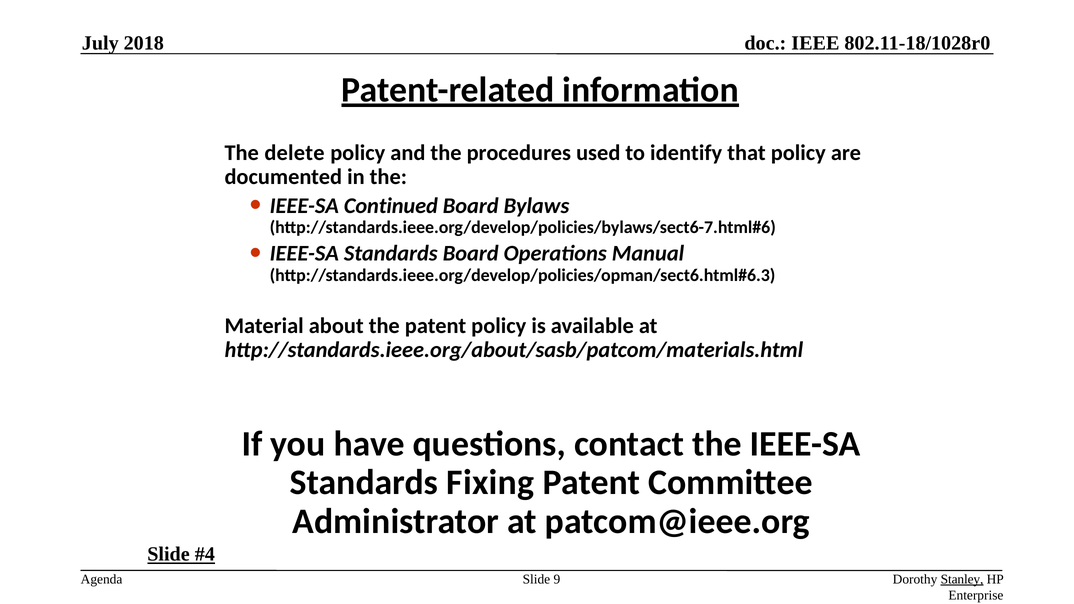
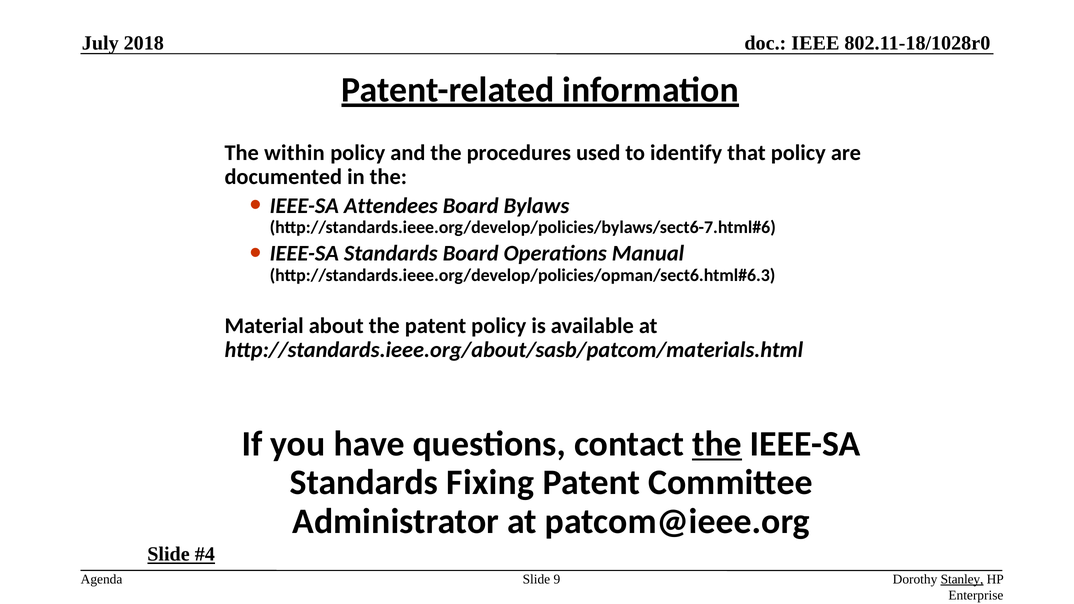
delete: delete -> within
Continued: Continued -> Attendees
the at (717, 444) underline: none -> present
